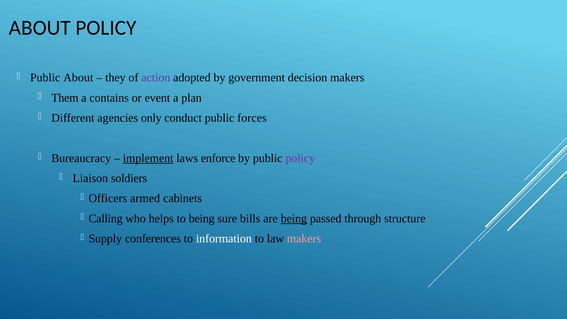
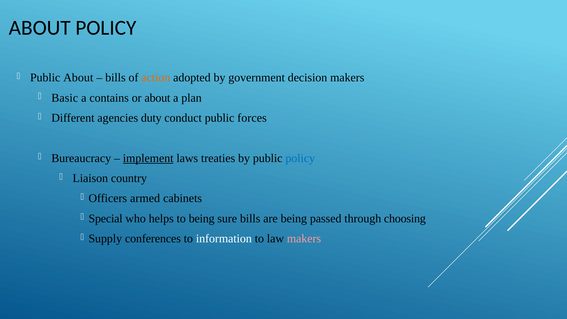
they at (115, 78): they -> bills
action colour: purple -> orange
Them: Them -> Basic
or event: event -> about
only: only -> duty
enforce: enforce -> treaties
policy at (300, 158) colour: purple -> blue
soldiers: soldiers -> country
Calling: Calling -> Special
being at (294, 218) underline: present -> none
structure: structure -> choosing
